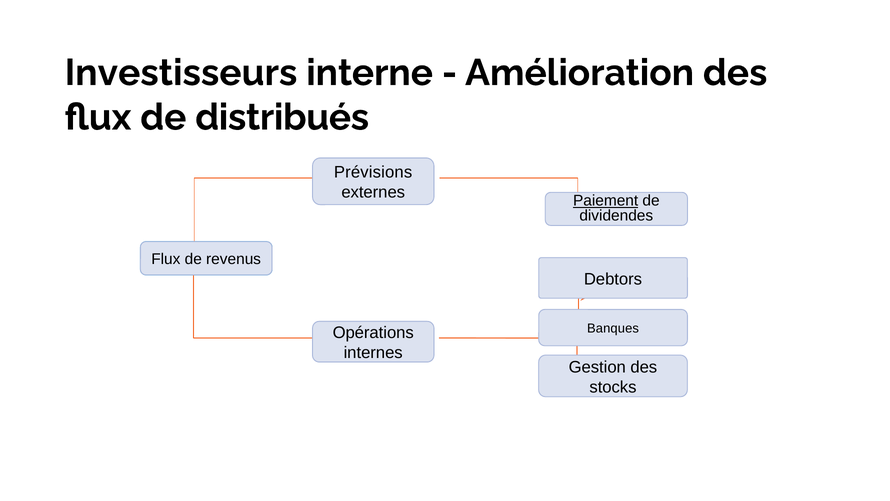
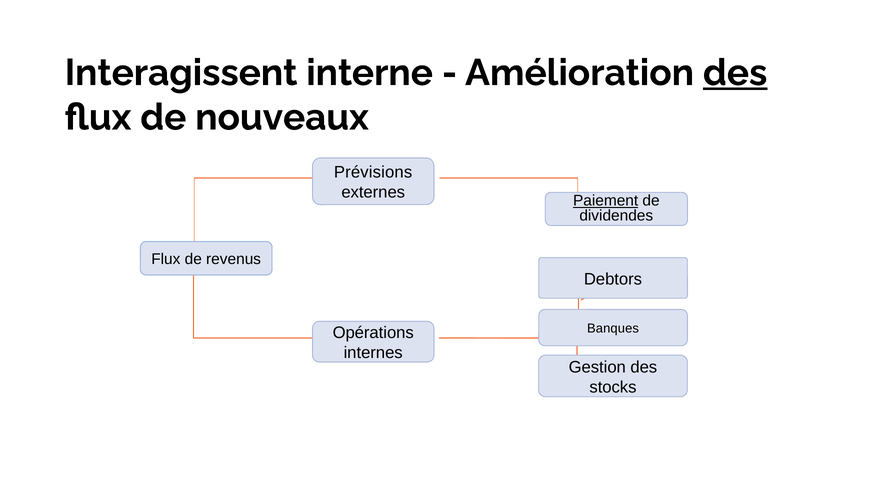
Investisseurs: Investisseurs -> Interagissent
des at (735, 73) underline: none -> present
distribués: distribués -> nouveaux
